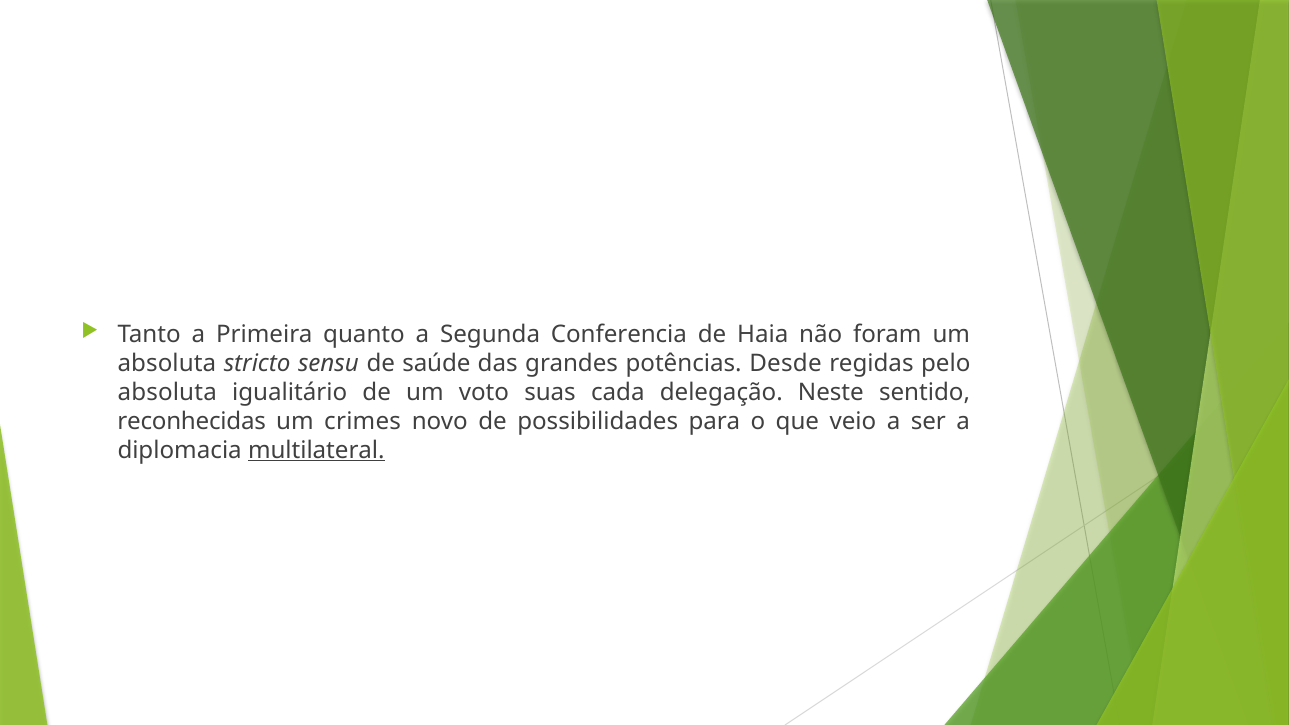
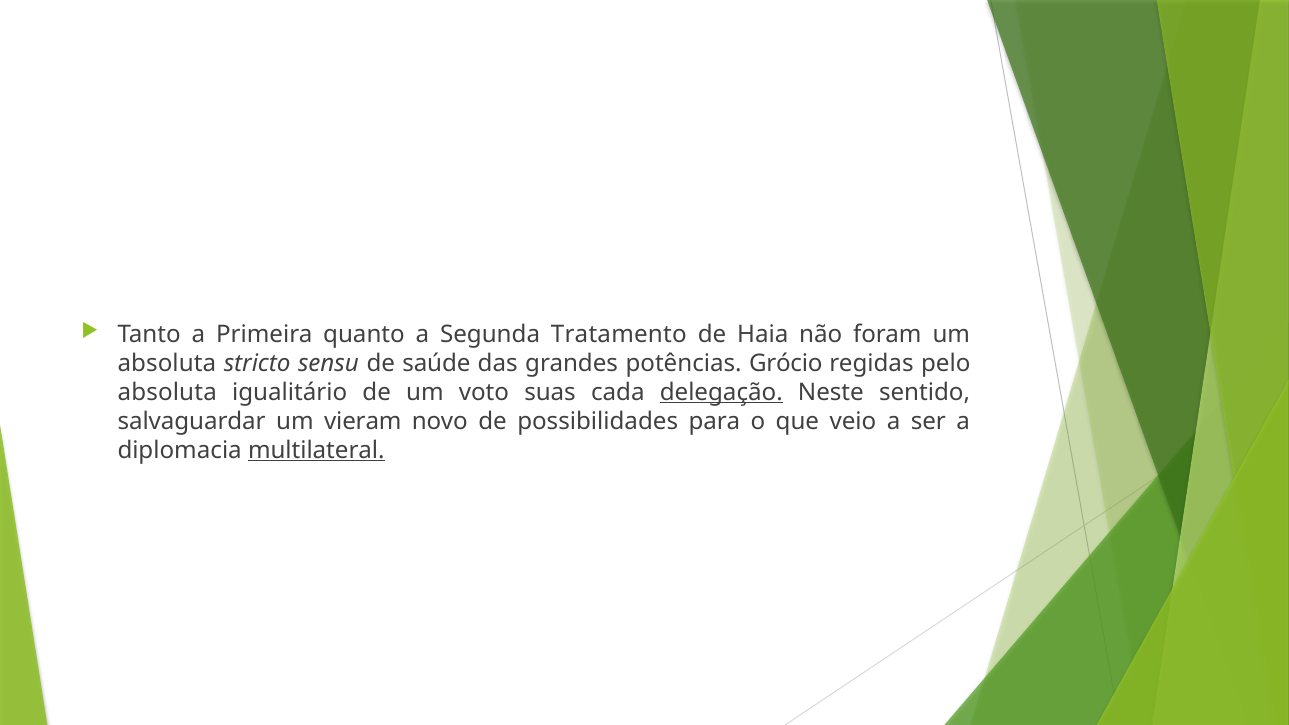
Conferencia: Conferencia -> Tratamento
Desde: Desde -> Grócio
delegação underline: none -> present
reconhecidas: reconhecidas -> salvaguardar
crimes: crimes -> vieram
